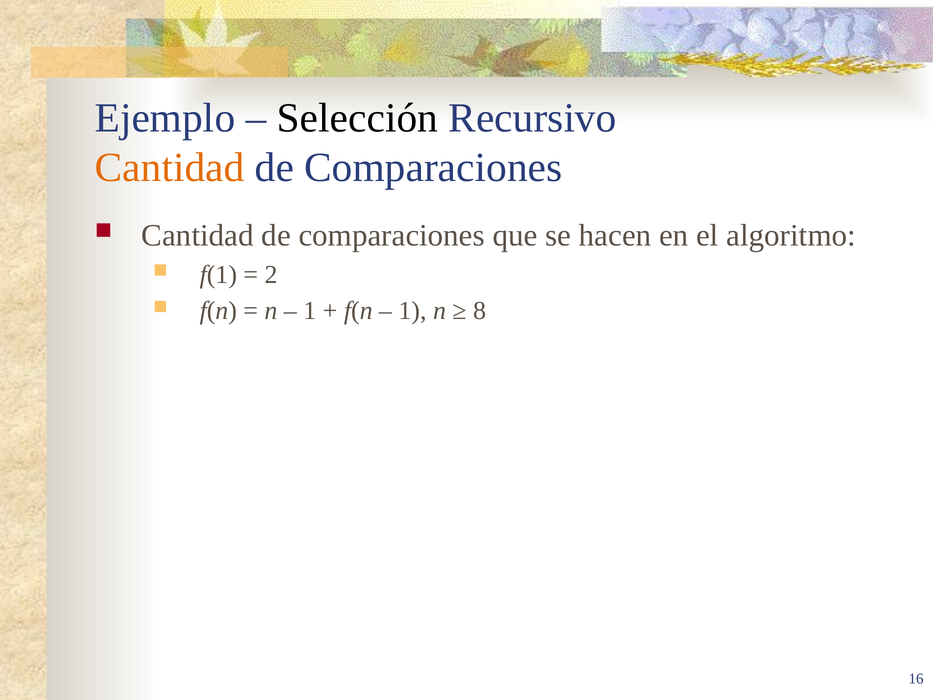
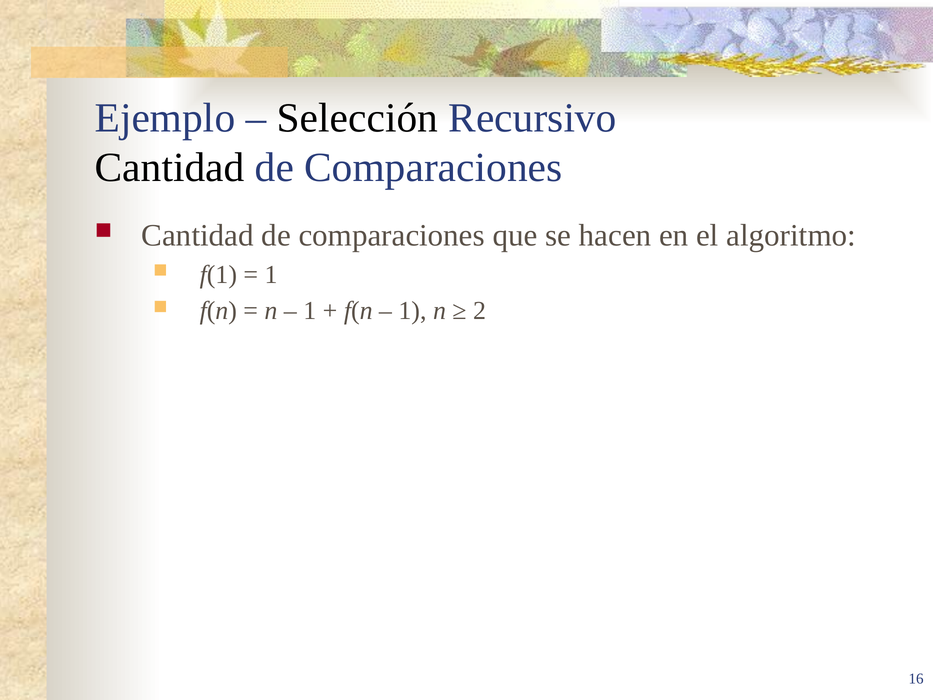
Cantidad at (170, 168) colour: orange -> black
2 at (271, 274): 2 -> 1
8: 8 -> 2
